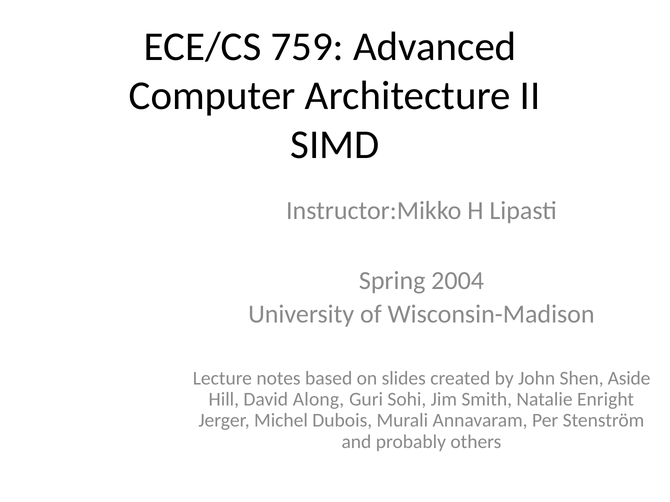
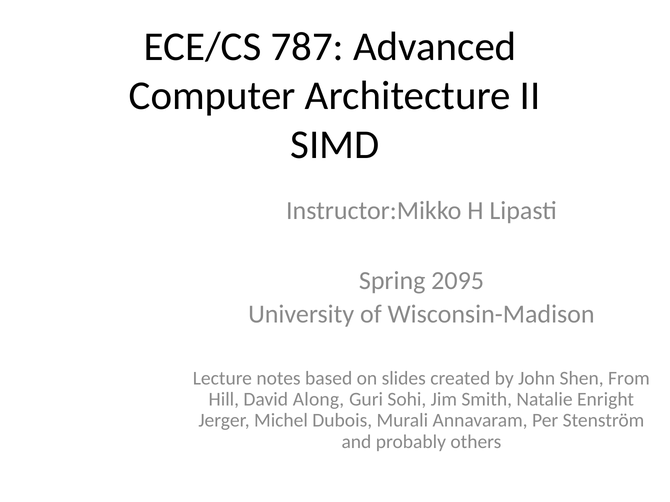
759: 759 -> 787
2004: 2004 -> 2095
Aside: Aside -> From
